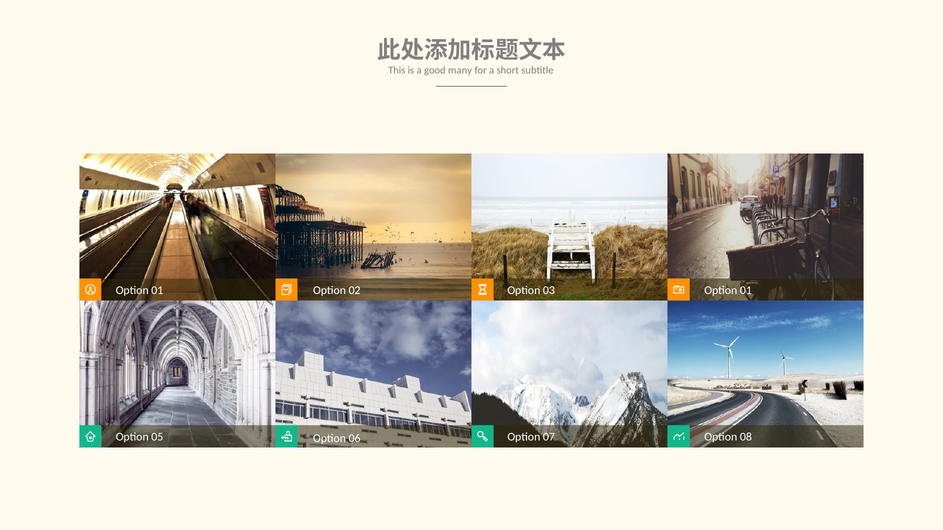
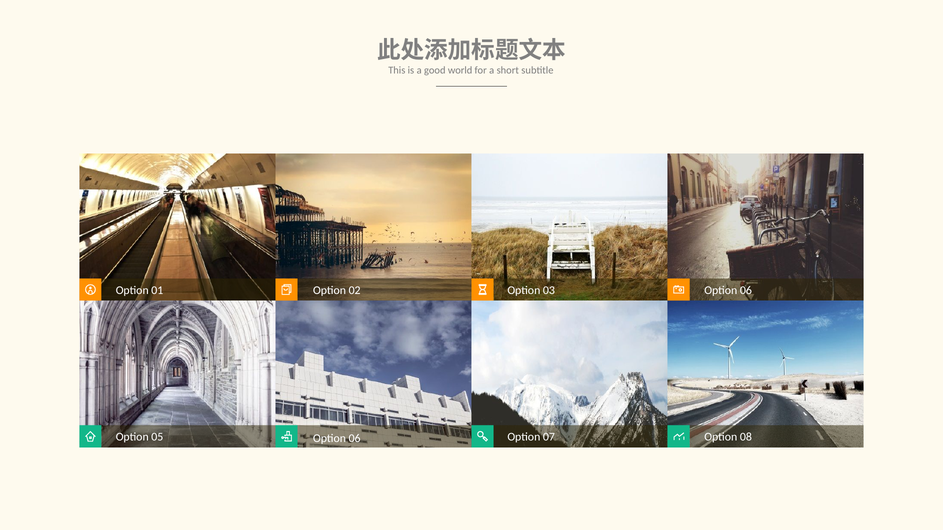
many: many -> world
01 at (746, 291): 01 -> 06
